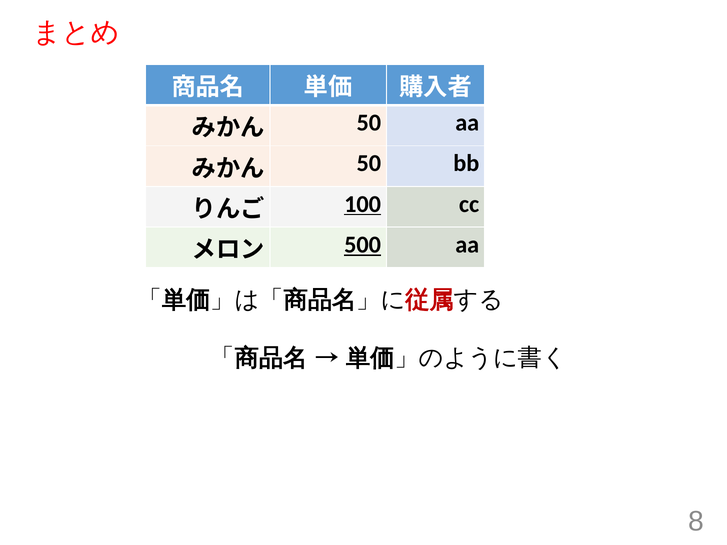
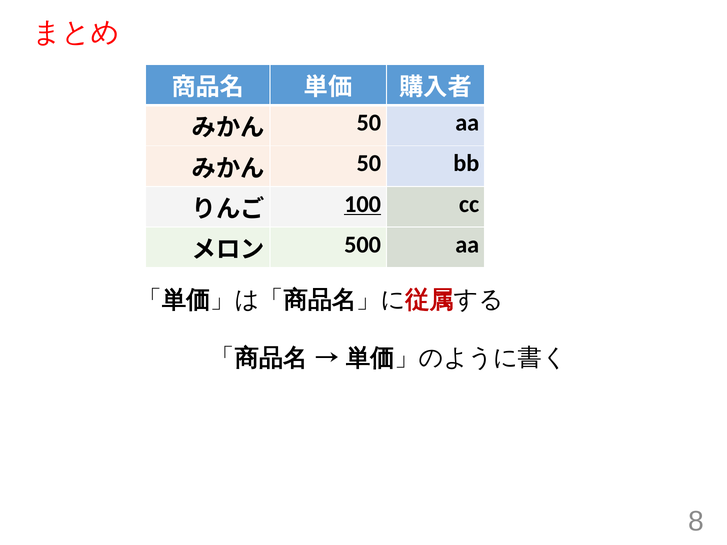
500 underline: present -> none
